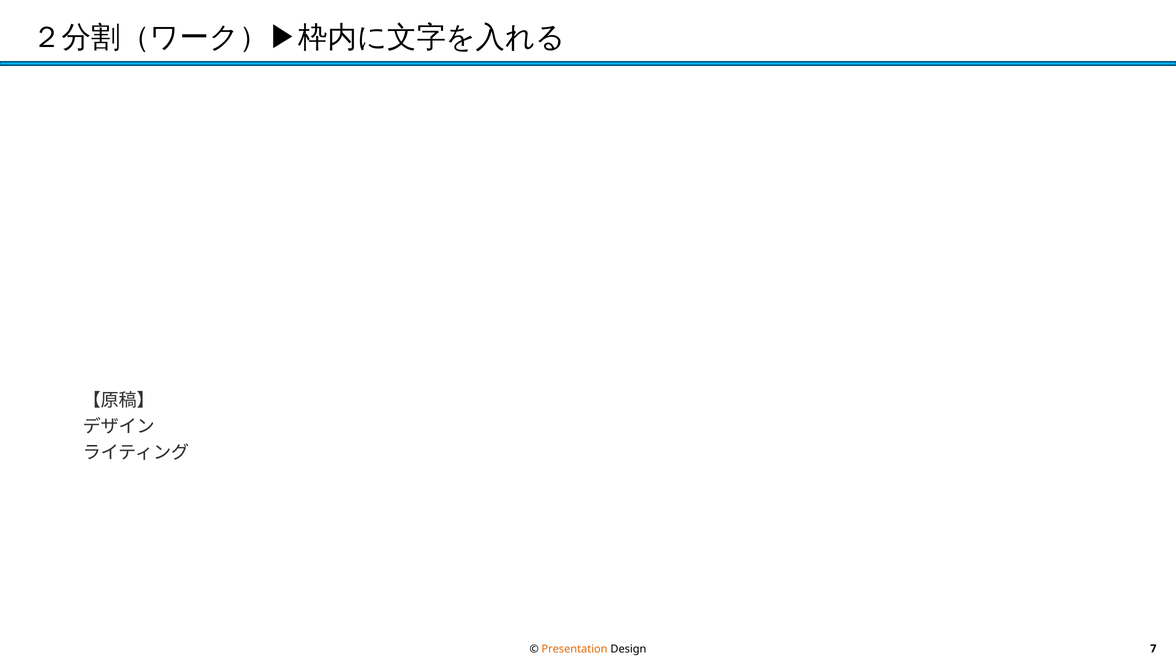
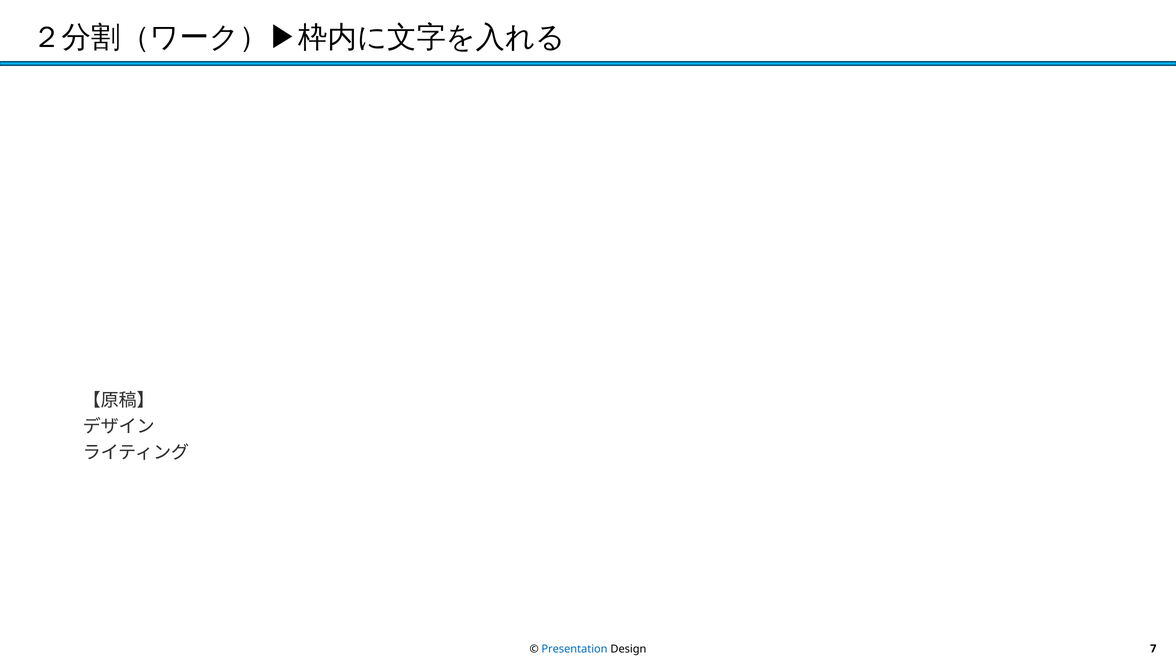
Presentation colour: orange -> blue
